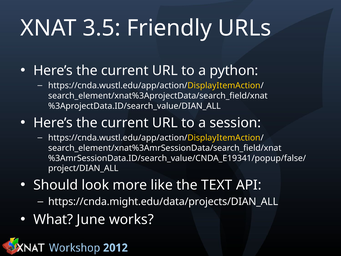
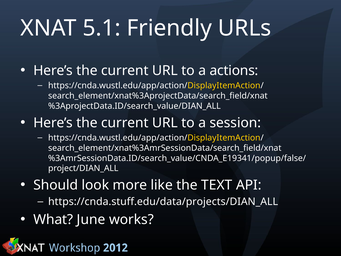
3.5: 3.5 -> 5.1
python: python -> actions
https://cnda.might.edu/data/projects/DIAN_ALL: https://cnda.might.edu/data/projects/DIAN_ALL -> https://cnda.stuff.edu/data/projects/DIAN_ALL
